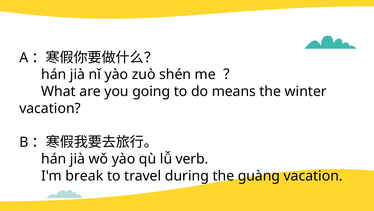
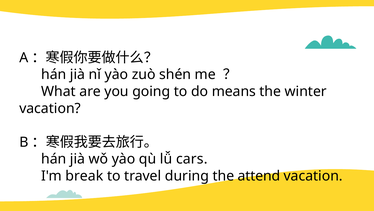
verb: verb -> cars
guàng: guàng -> attend
